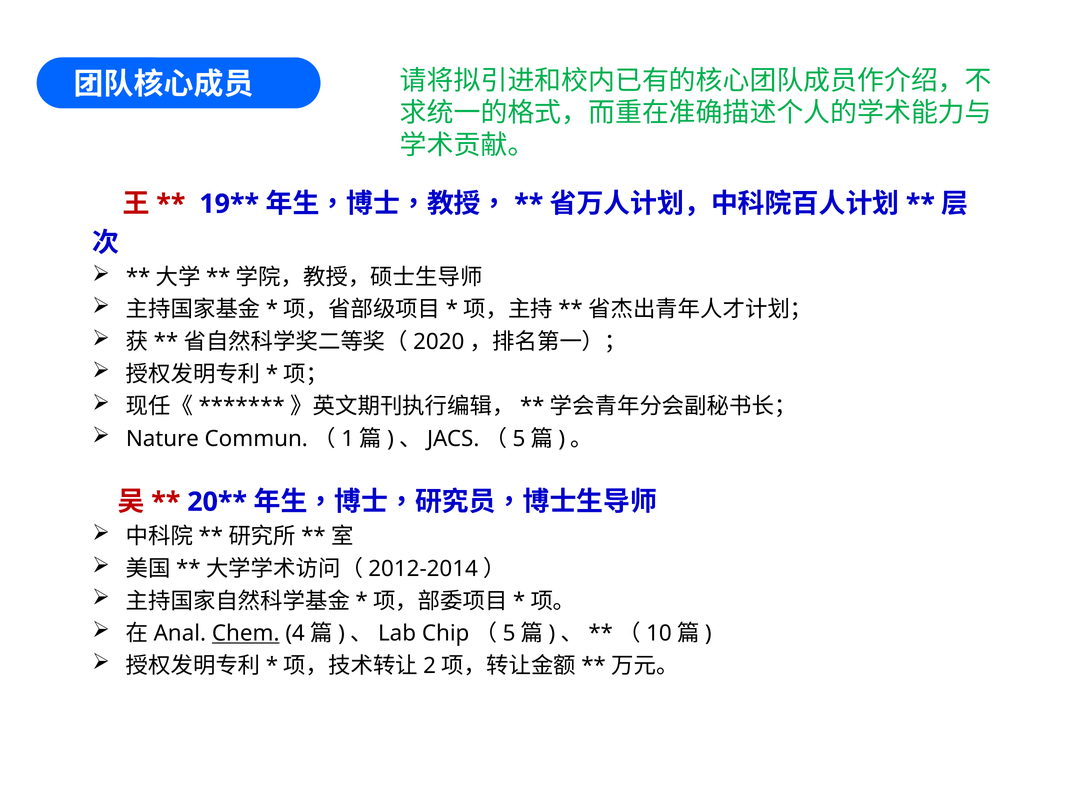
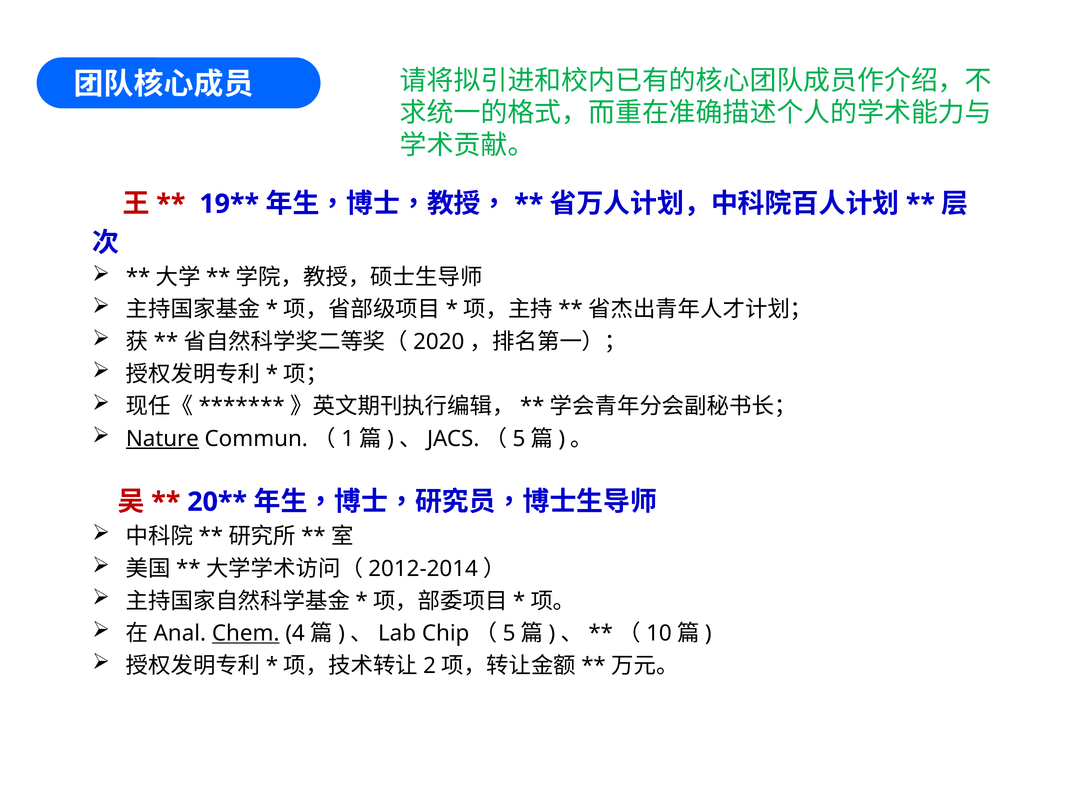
Nature underline: none -> present
